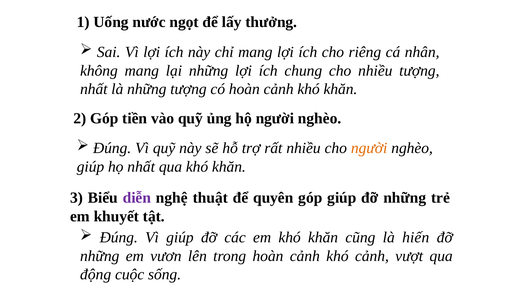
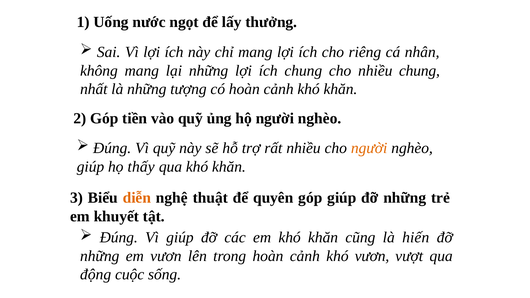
nhiều tượng: tượng -> chung
họ nhất: nhất -> thấy
diễn colour: purple -> orange
khó cảnh: cảnh -> vươn
